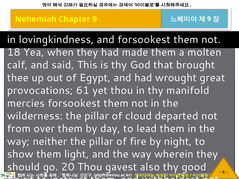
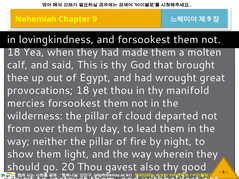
provocations 61: 61 -> 18
